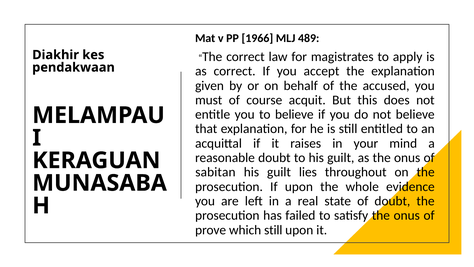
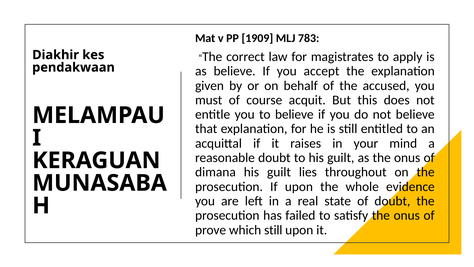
1966: 1966 -> 1909
489: 489 -> 783
as correct: correct -> believe
sabitan: sabitan -> dimana
